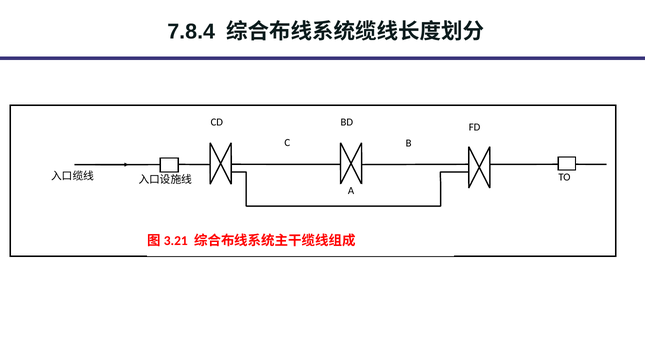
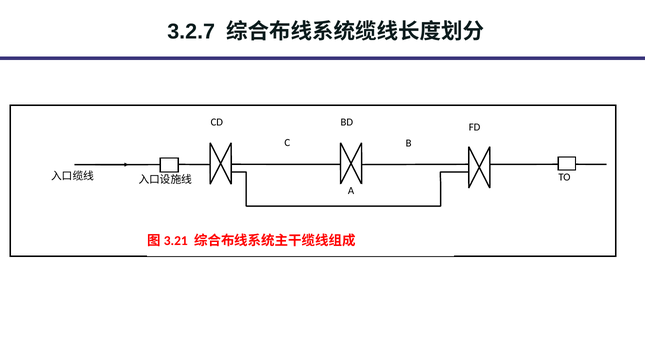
7.8.4: 7.8.4 -> 3.2.7
